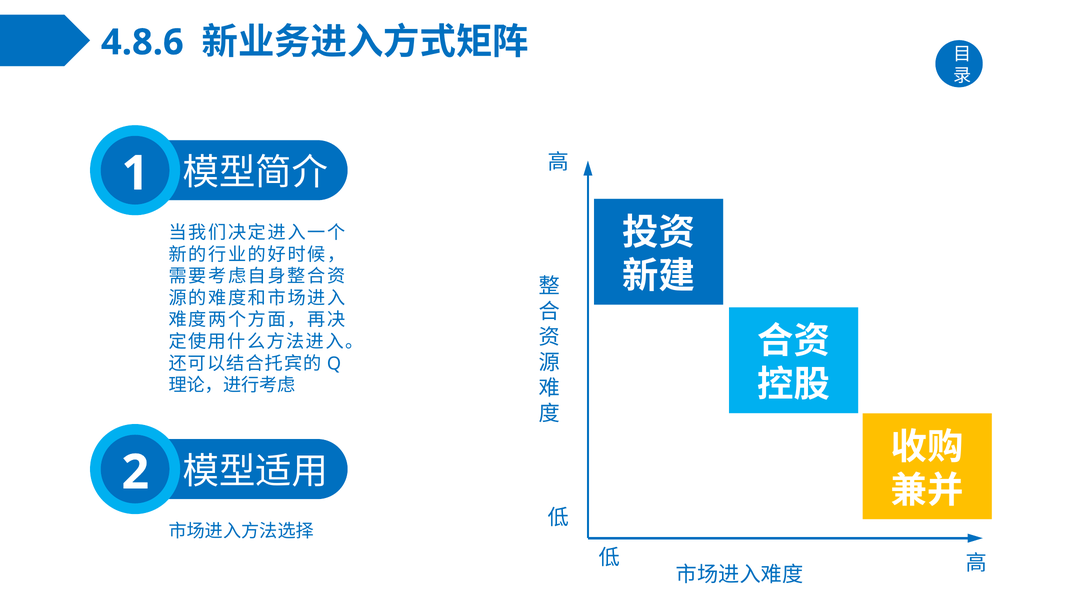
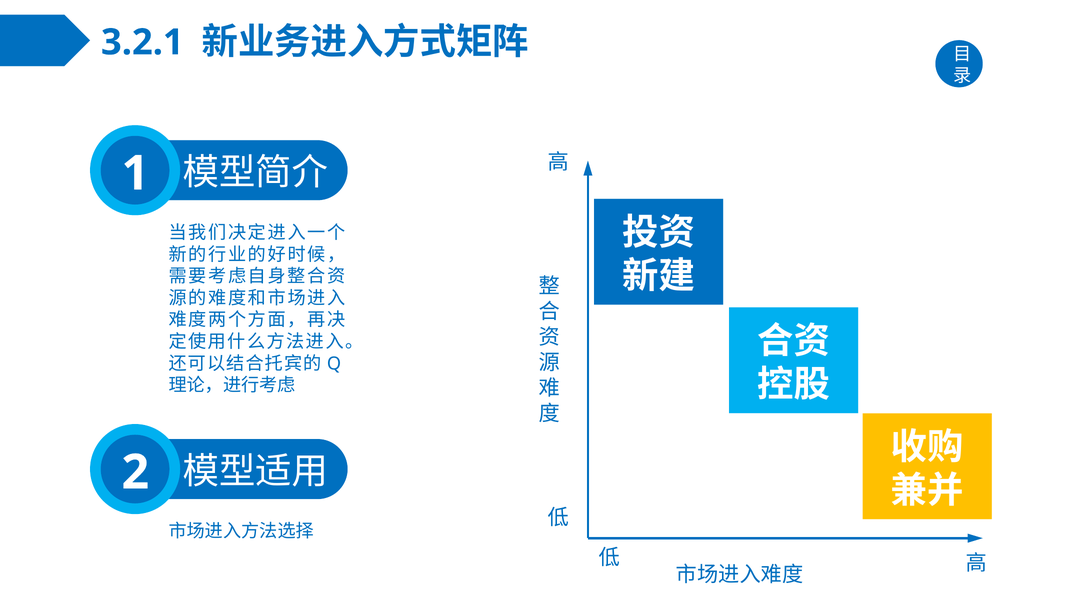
4.8.6: 4.8.6 -> 3.2.1
